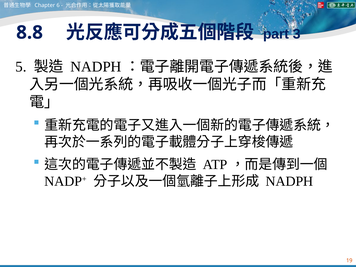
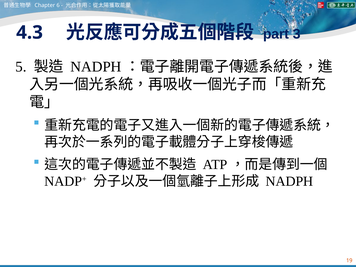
8.8: 8.8 -> 4.3
